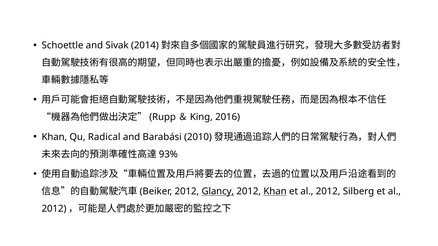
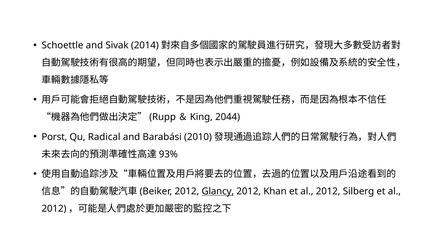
2016: 2016 -> 2044
Khan at (54, 137): Khan -> Porst
Khan at (275, 192) underline: present -> none
